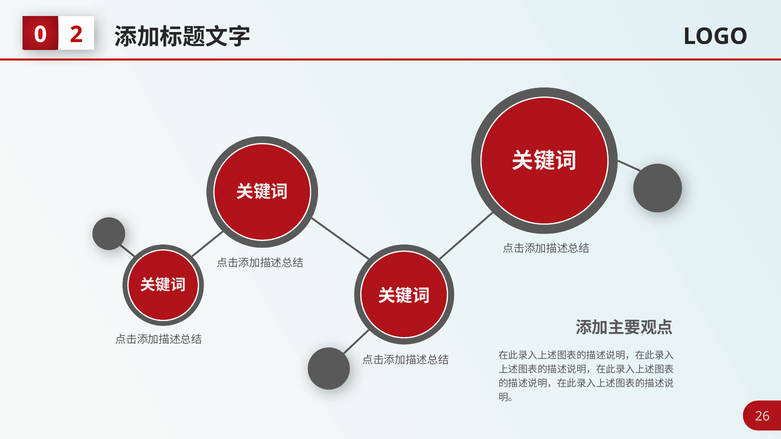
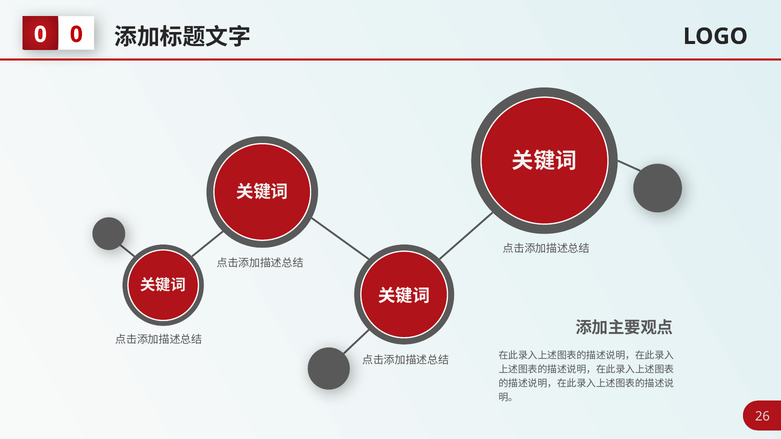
2 at (76, 35): 2 -> 0
